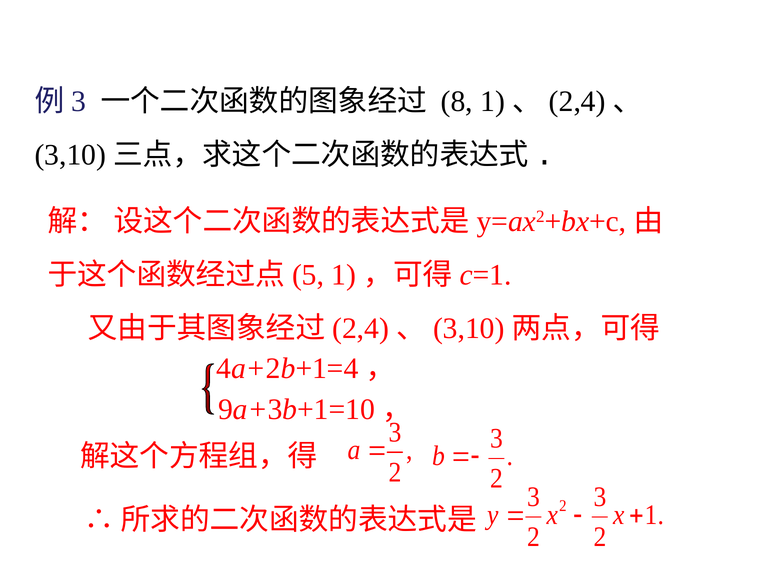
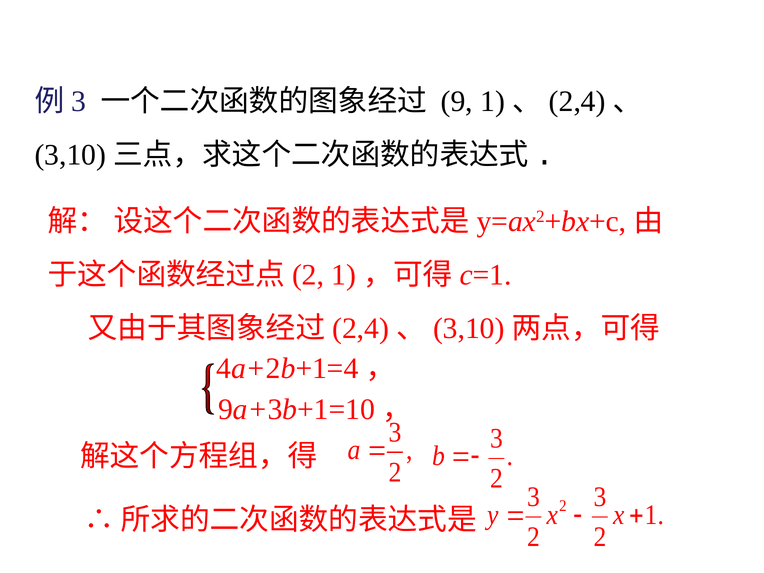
8: 8 -> 9
5 at (308, 275): 5 -> 2
